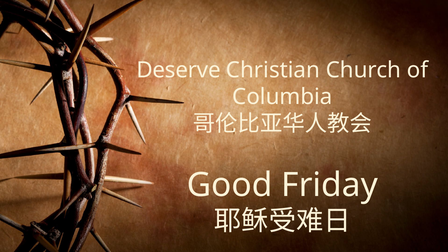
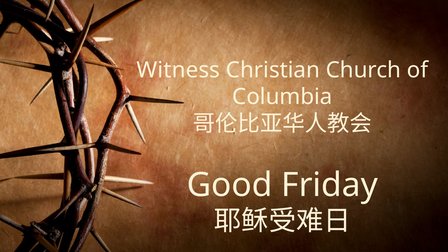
Deserve: Deserve -> Witness
